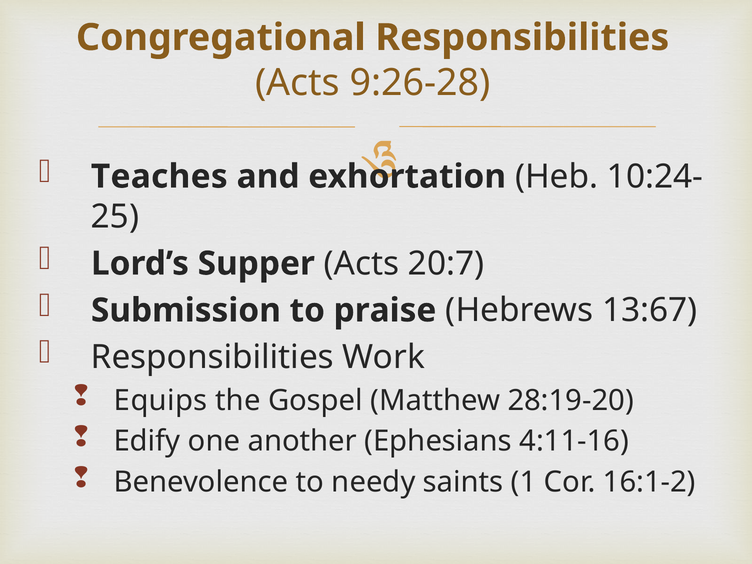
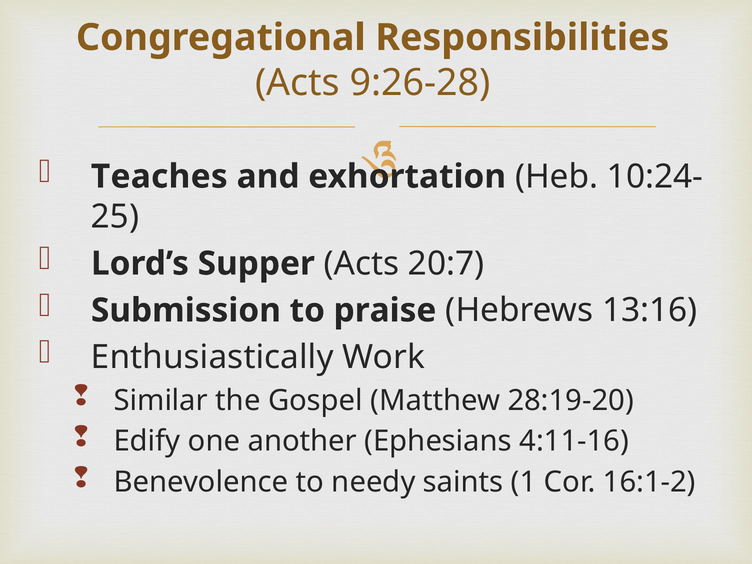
13:67: 13:67 -> 13:16
Responsibilities at (212, 357): Responsibilities -> Enthusiastically
Equips: Equips -> Similar
